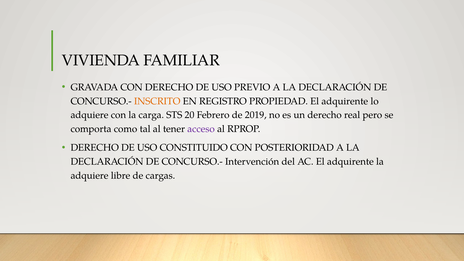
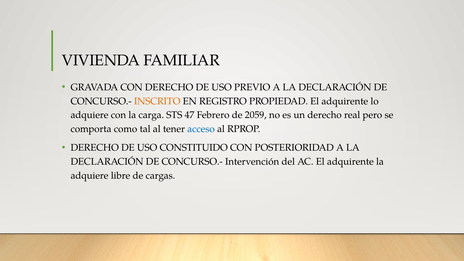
20: 20 -> 47
2019: 2019 -> 2059
acceso colour: purple -> blue
